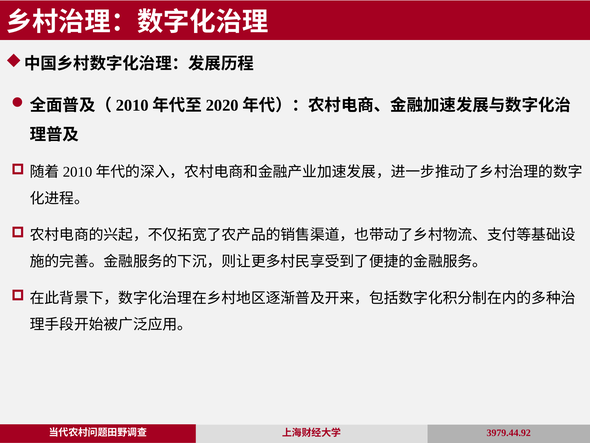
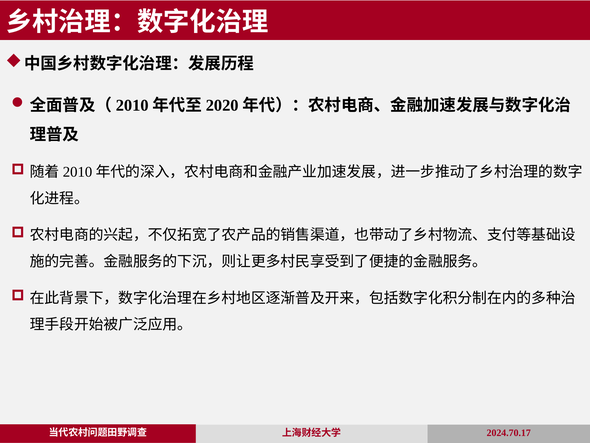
3979.44.92: 3979.44.92 -> 2024.70.17
